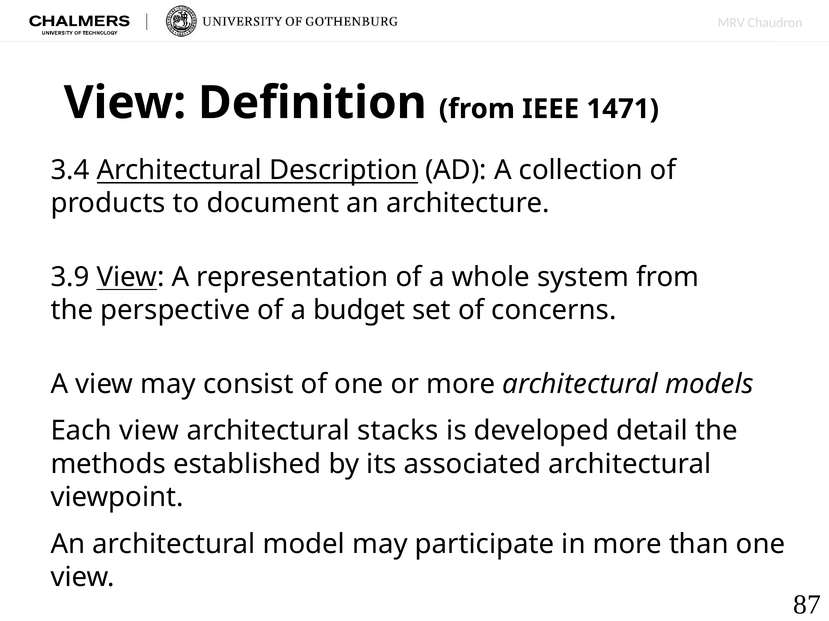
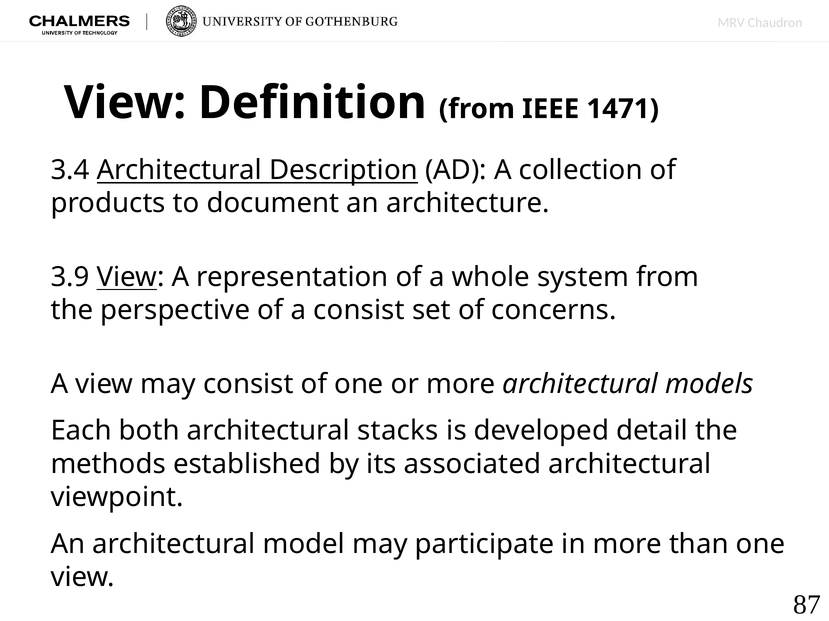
a budget: budget -> consist
Each view: view -> both
